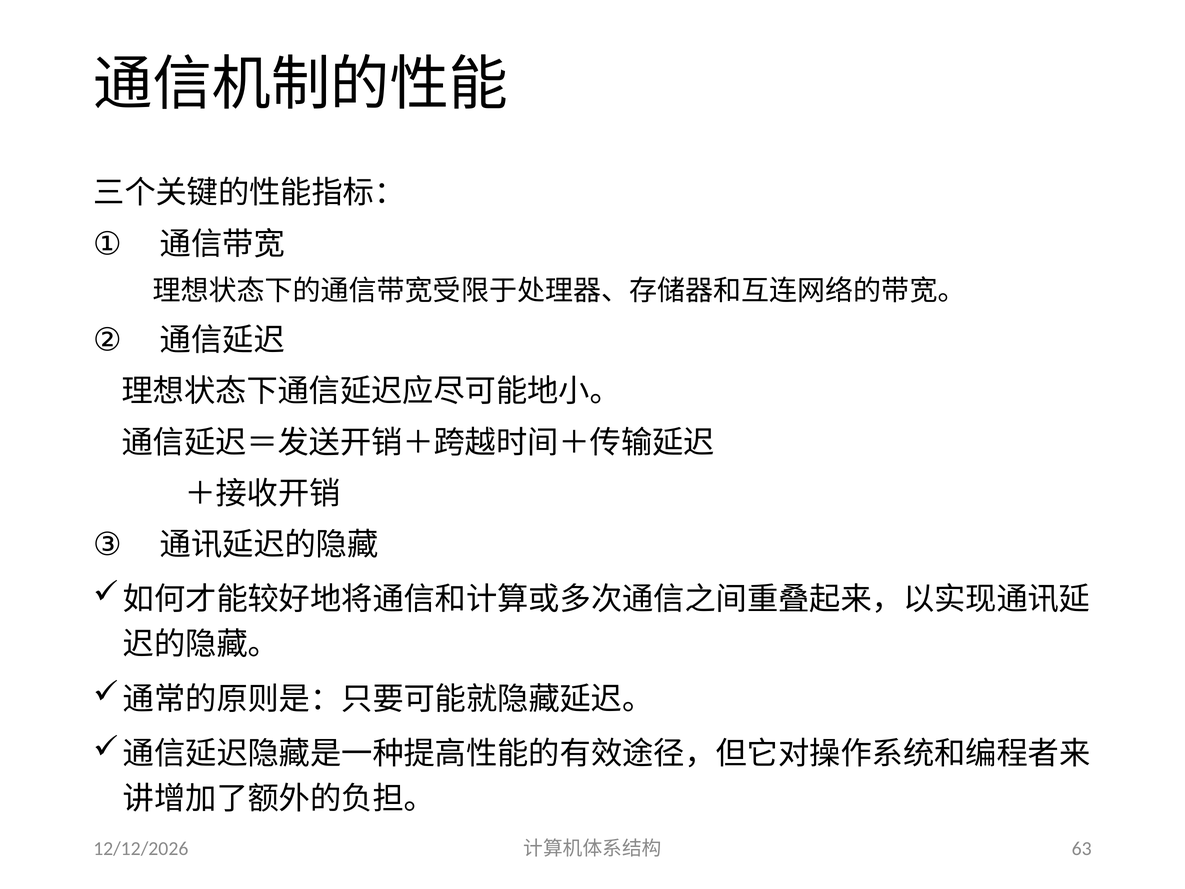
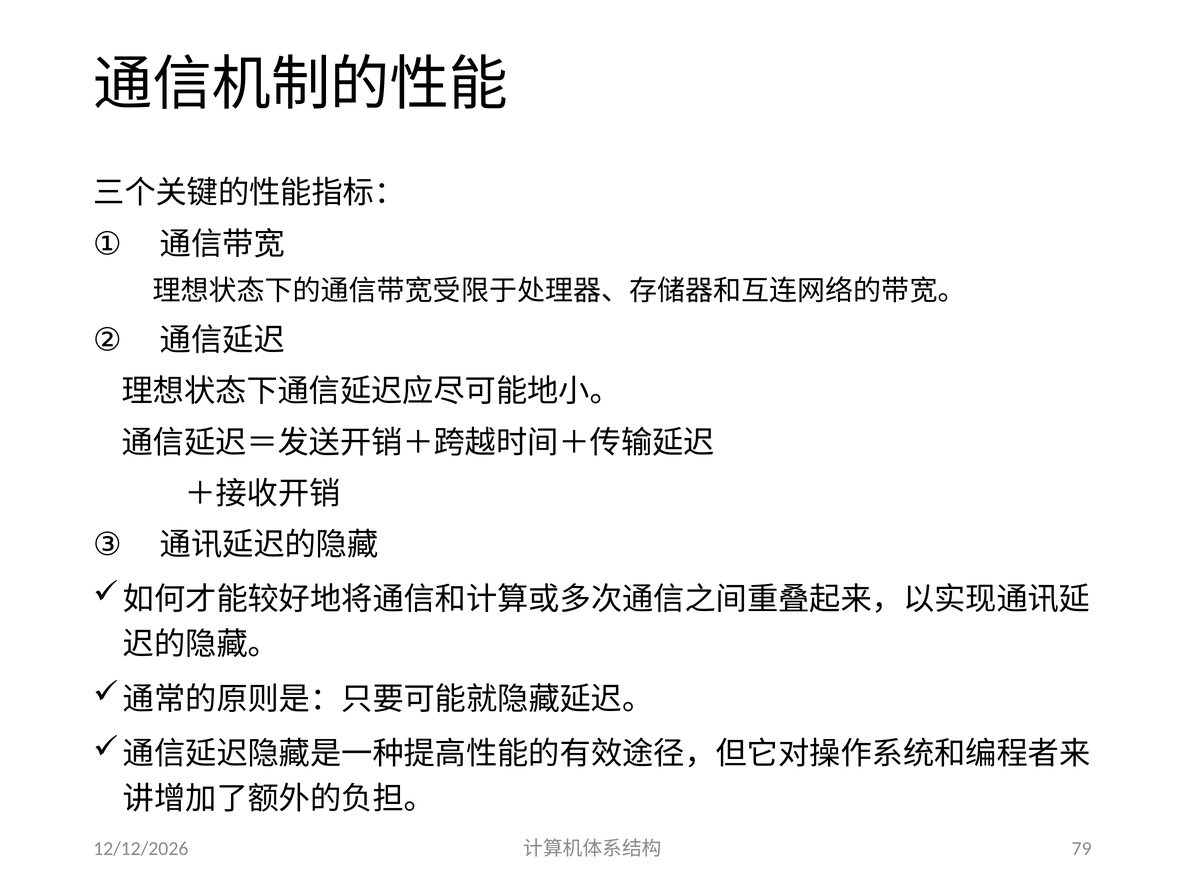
63: 63 -> 79
